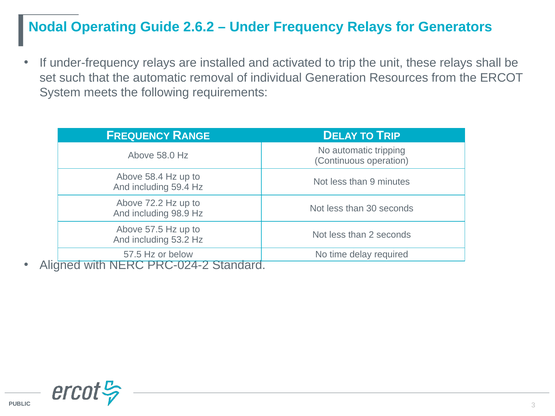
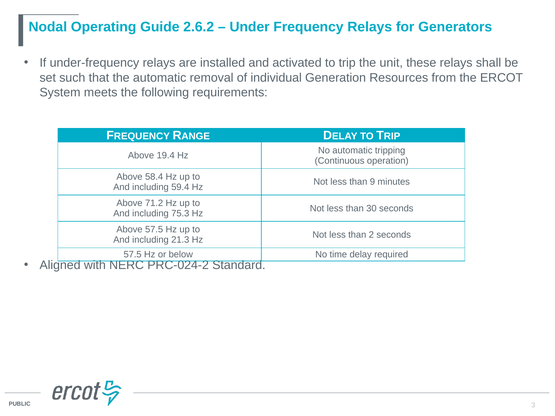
58.0: 58.0 -> 19.4
72.2: 72.2 -> 71.2
98.9: 98.9 -> 75.3
53.2: 53.2 -> 21.3
